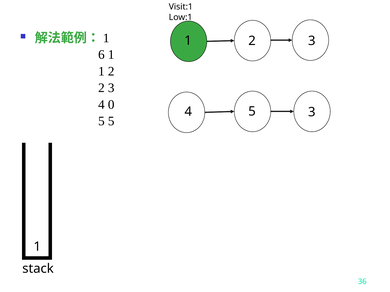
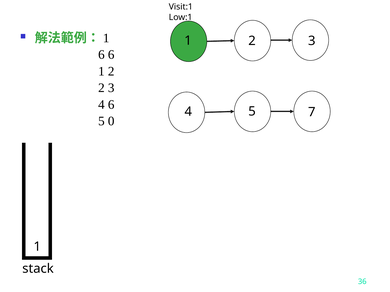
6 1: 1 -> 6
4 0: 0 -> 6
5 3: 3 -> 7
5 5: 5 -> 0
